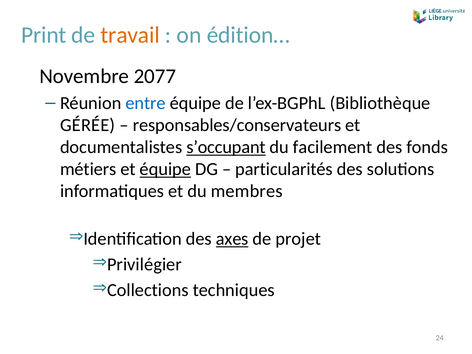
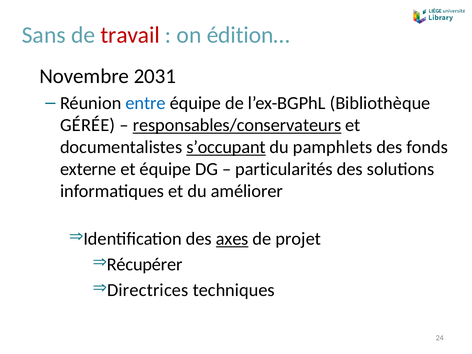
Print: Print -> Sans
travail colour: orange -> red
2077: 2077 -> 2031
responsables/conservateurs underline: none -> present
facilement: facilement -> pamphlets
métiers: métiers -> externe
équipe at (165, 169) underline: present -> none
membres: membres -> améliorer
Privilégier: Privilégier -> Récupérer
Collections: Collections -> Directrices
